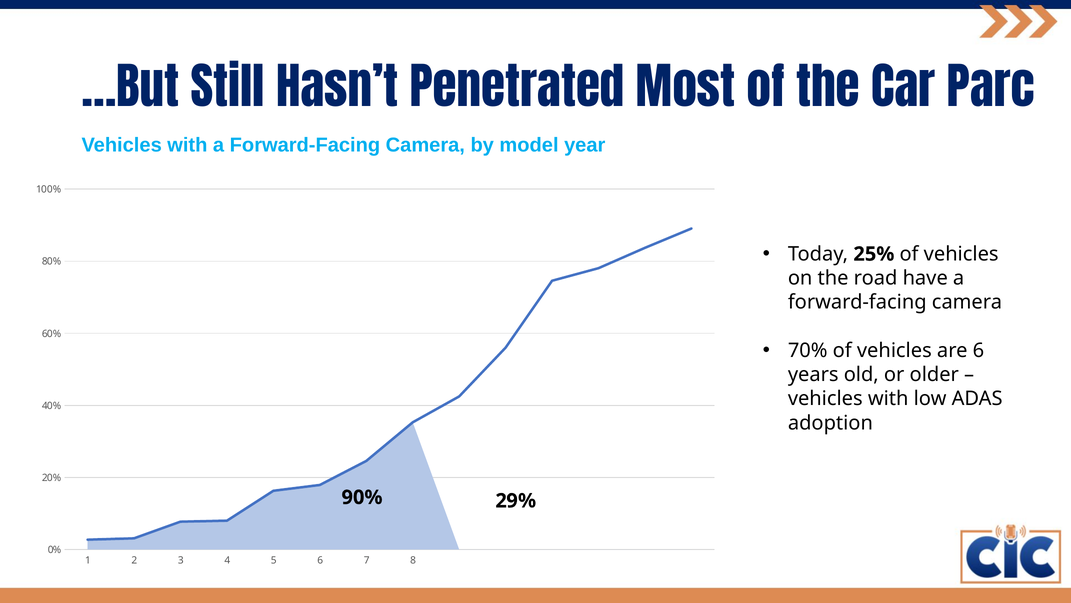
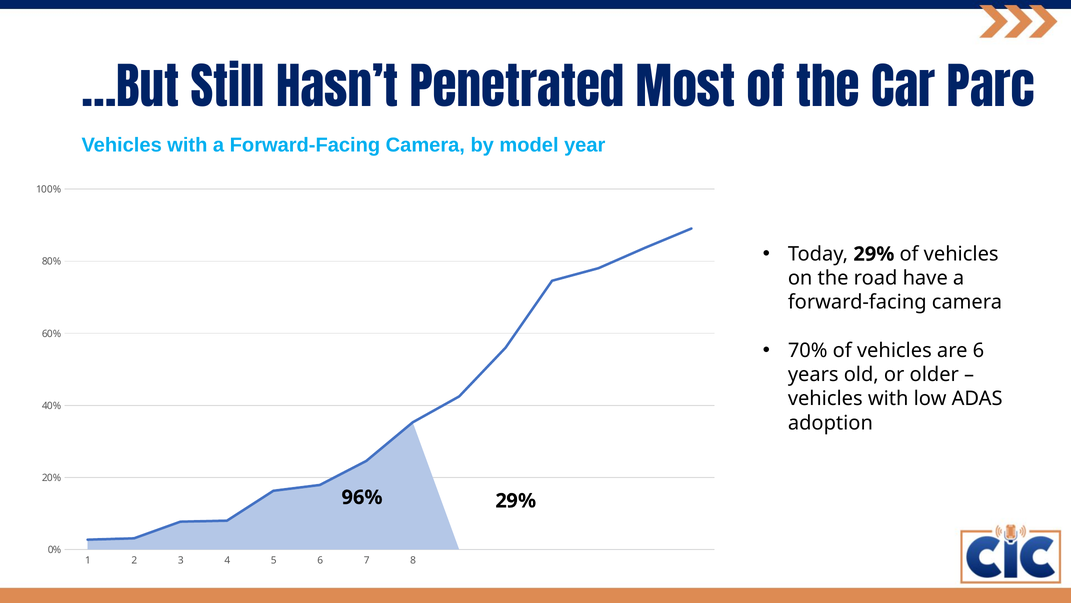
Today 25%: 25% -> 29%
90%: 90% -> 96%
